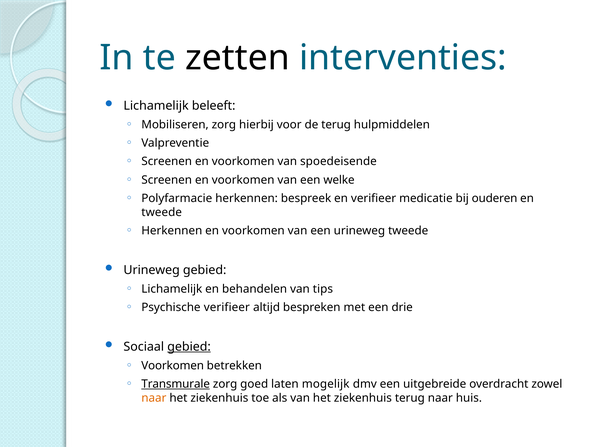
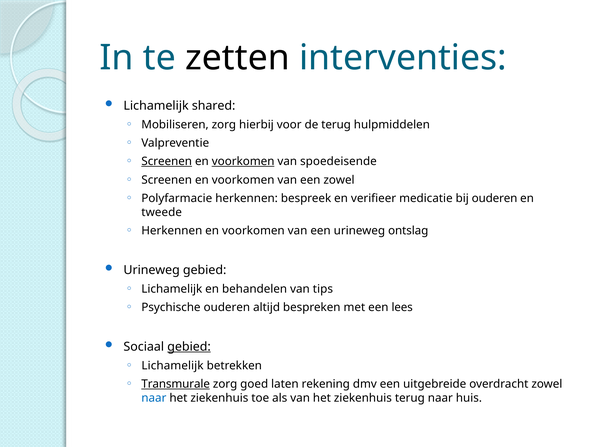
beleeft: beleeft -> shared
Screenen at (167, 162) underline: none -> present
voorkomen at (243, 162) underline: none -> present
een welke: welke -> zowel
urineweg tweede: tweede -> ontslag
Psychische verifieer: verifieer -> ouderen
drie: drie -> lees
Voorkomen at (173, 366): Voorkomen -> Lichamelijk
mogelijk: mogelijk -> rekening
naar at (154, 399) colour: orange -> blue
